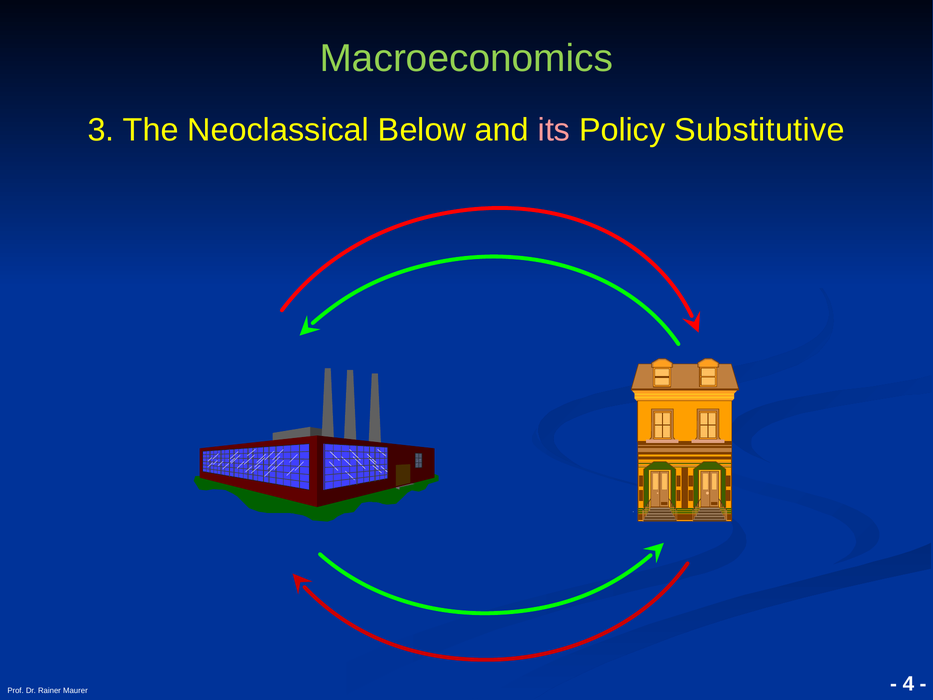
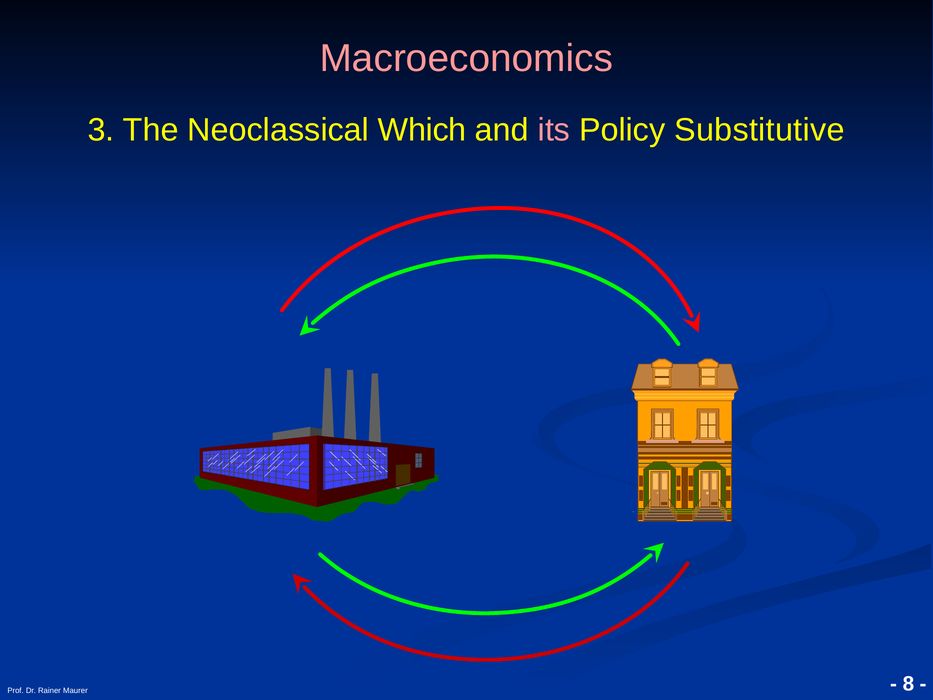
Macroeconomics colour: light green -> pink
Below: Below -> Which
4: 4 -> 8
